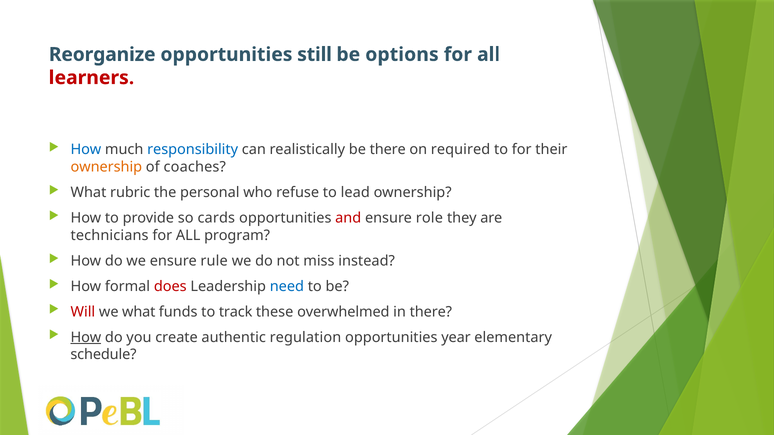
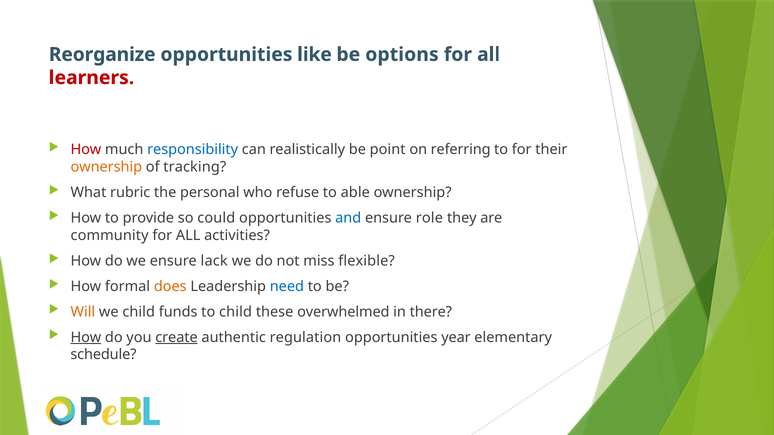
still: still -> like
How at (86, 150) colour: blue -> red
be there: there -> point
required: required -> referring
coaches: coaches -> tracking
lead: lead -> able
cards: cards -> could
and colour: red -> blue
technicians: technicians -> community
program: program -> activities
rule: rule -> lack
instead: instead -> flexible
does colour: red -> orange
Will colour: red -> orange
we what: what -> child
to track: track -> child
create underline: none -> present
